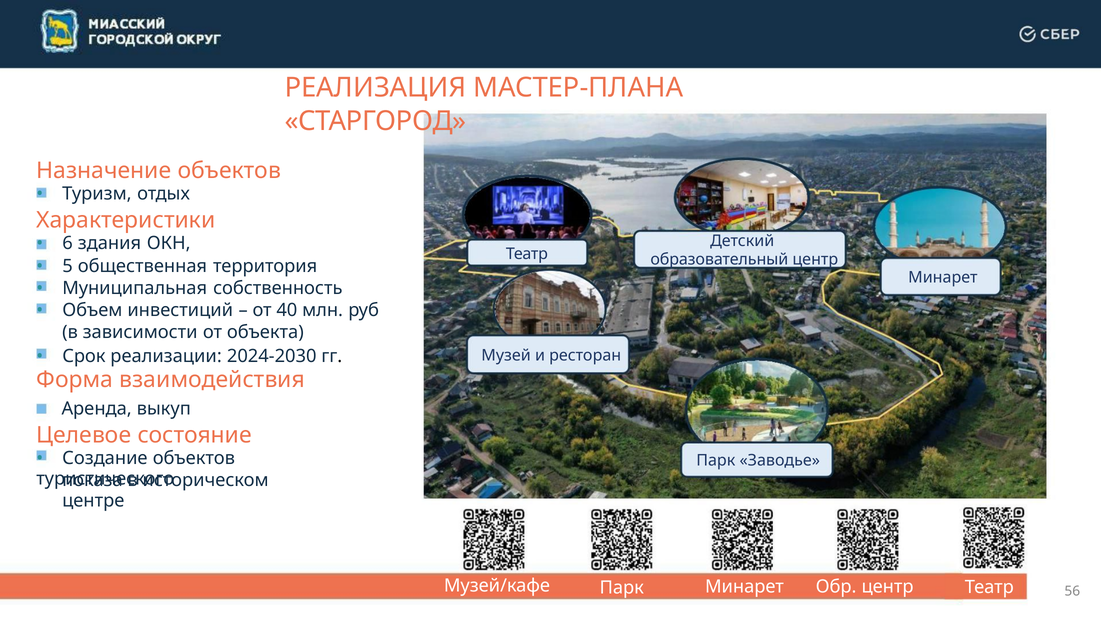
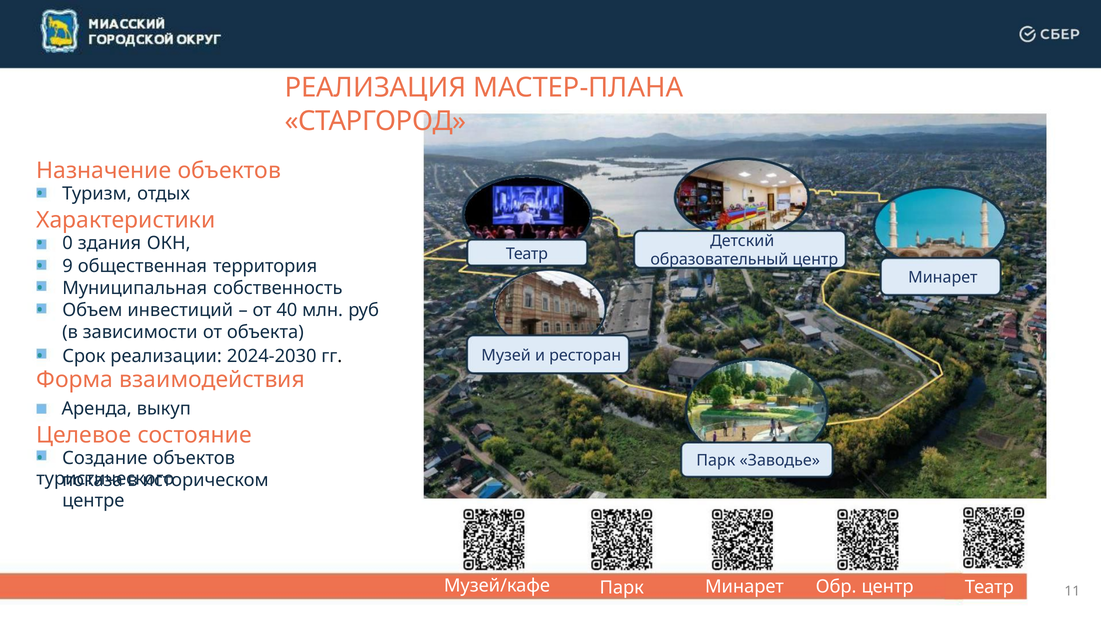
6: 6 -> 0
5: 5 -> 9
56: 56 -> 11
